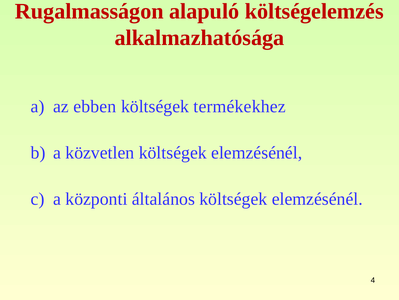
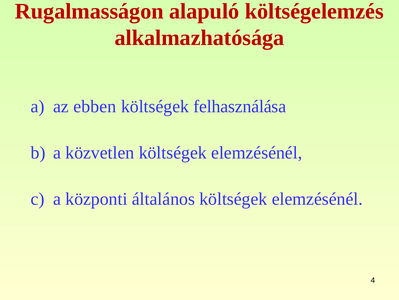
termékekhez: termékekhez -> felhasználása
